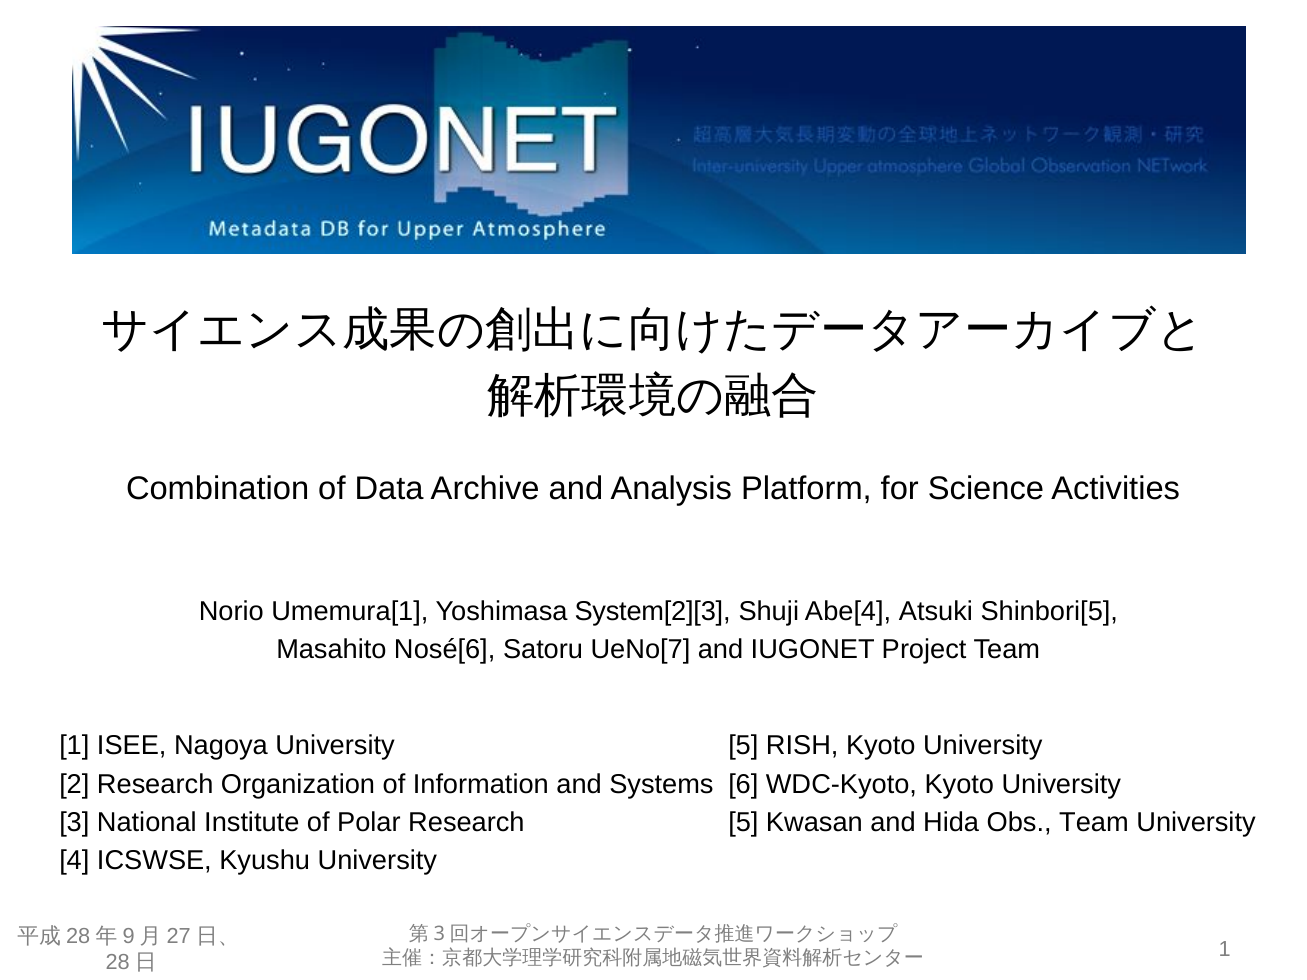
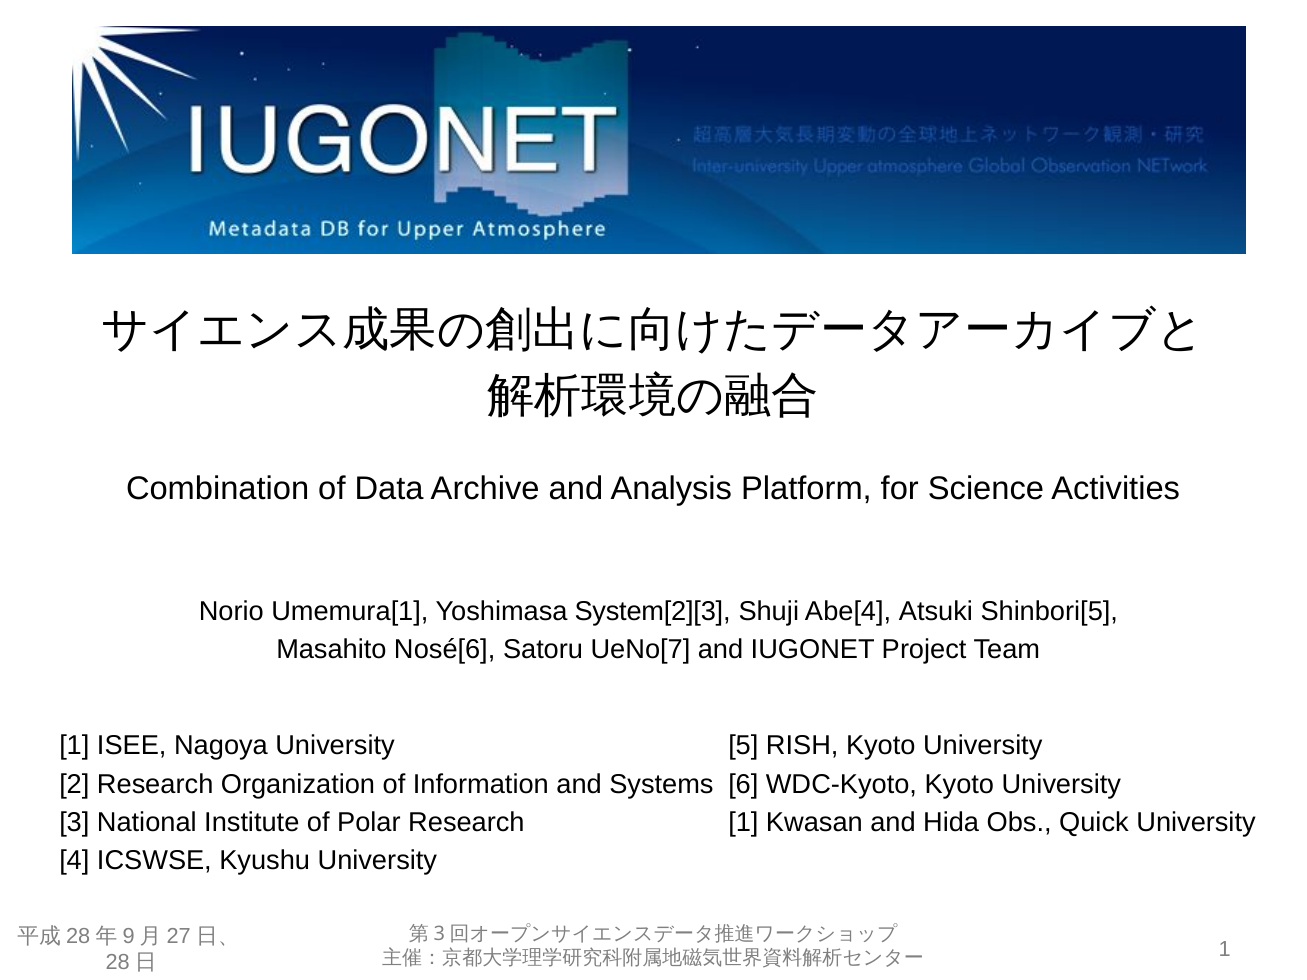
5 at (743, 822): 5 -> 1
Obs Team: Team -> Quick
